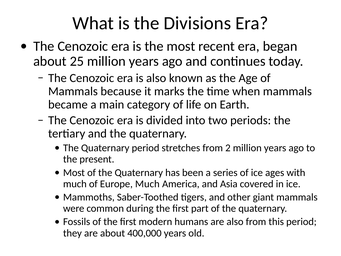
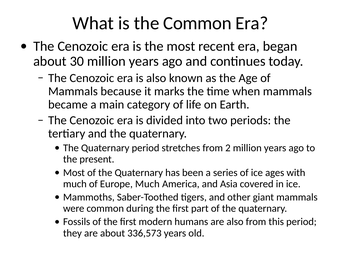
the Divisions: Divisions -> Common
25: 25 -> 30
400,000: 400,000 -> 336,573
